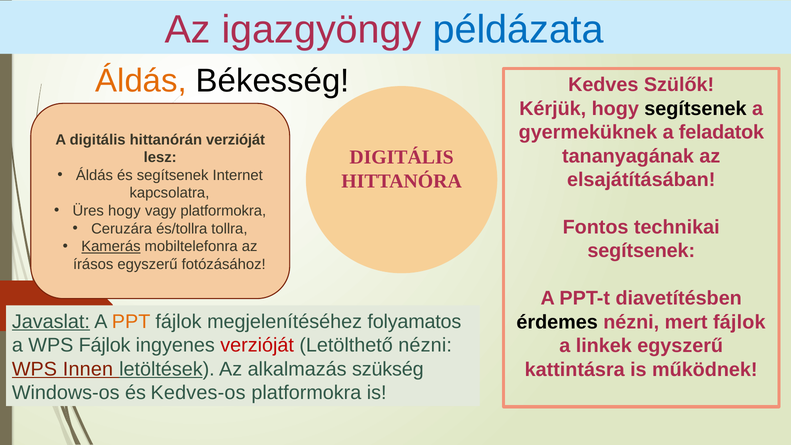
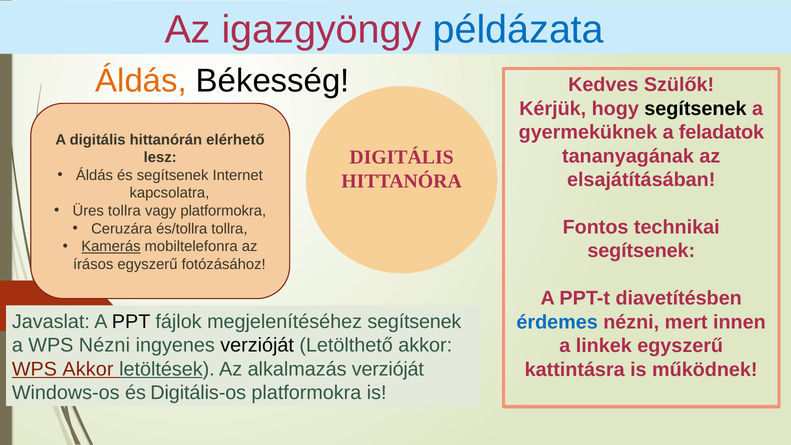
hittanórán verzióját: verzióját -> elérhető
Üres hogy: hogy -> tollra
Javaslat underline: present -> none
PPT colour: orange -> black
megjelenítéséhez folyamatos: folyamatos -> segítsenek
érdemes colour: black -> blue
mert fájlok: fájlok -> innen
WPS Fájlok: Fájlok -> Nézni
verzióját at (257, 345) colour: red -> black
Letölthető nézni: nézni -> akkor
WPS Innen: Innen -> Akkor
alkalmazás szükség: szükség -> verzióját
Kedves-os: Kedves-os -> Digitális-os
